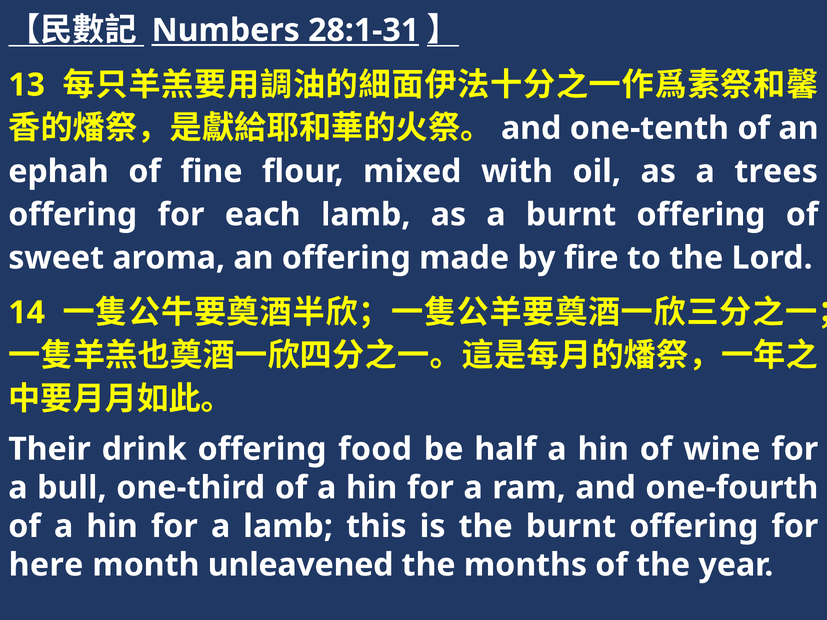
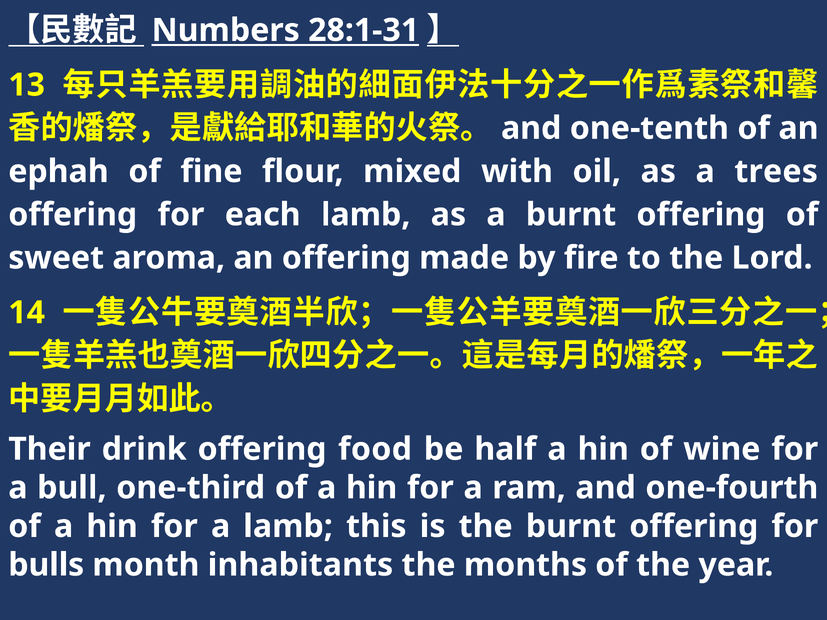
here: here -> bulls
unleavened: unleavened -> inhabitants
